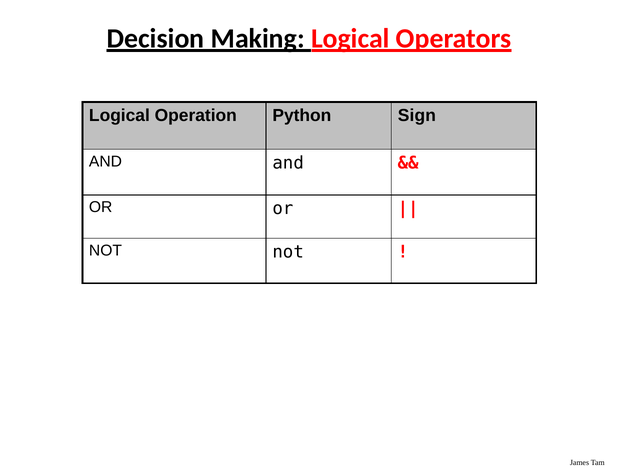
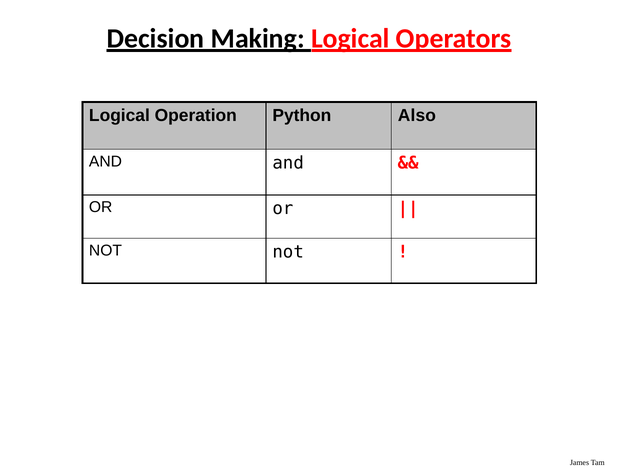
Sign: Sign -> Also
